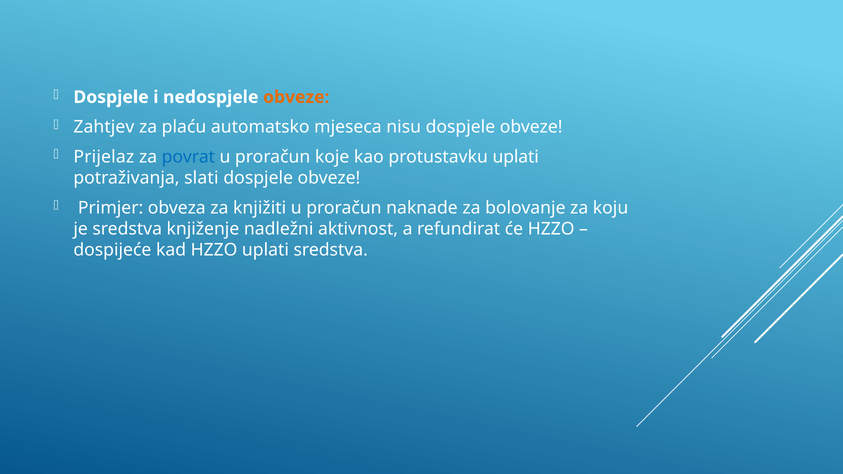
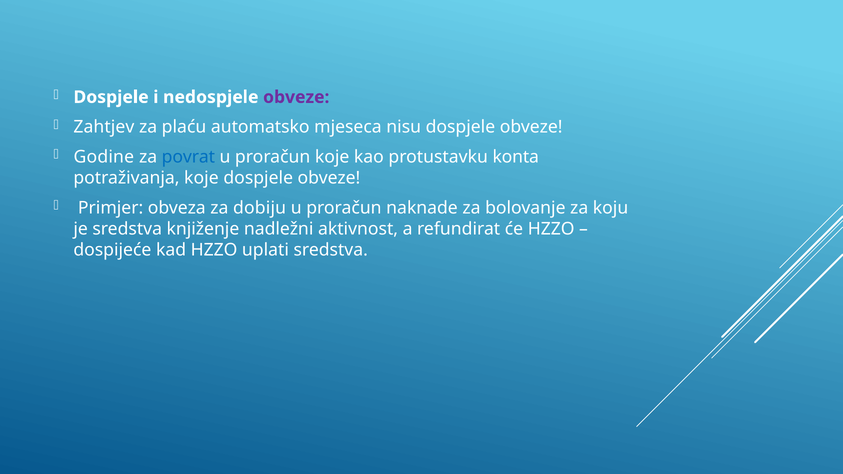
obveze at (296, 97) colour: orange -> purple
Prijelaz: Prijelaz -> Godine
protustavku uplati: uplati -> konta
potraživanja slati: slati -> koje
knjižiti: knjižiti -> dobiju
